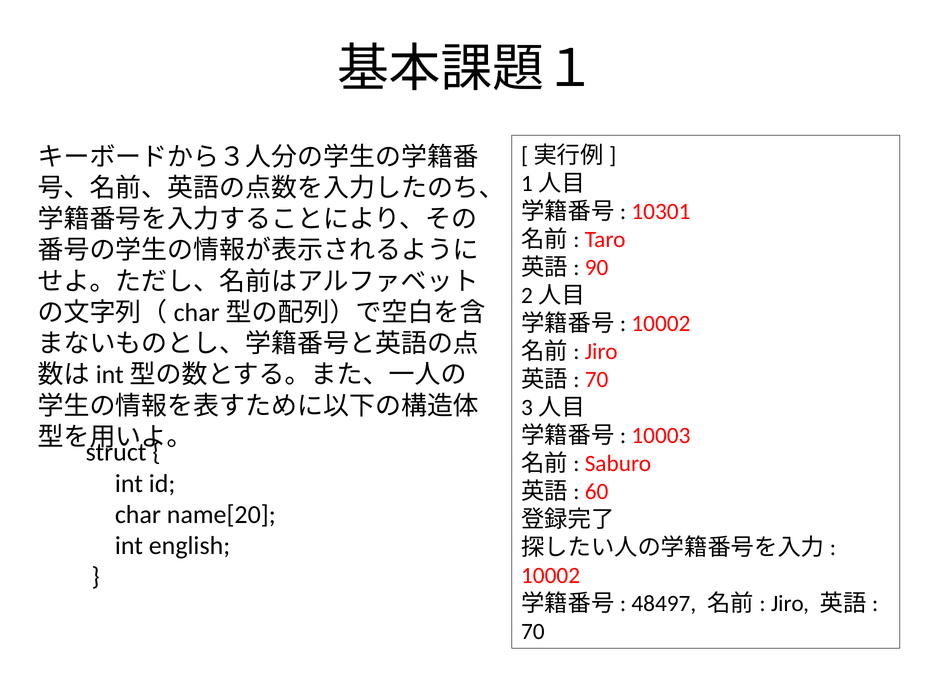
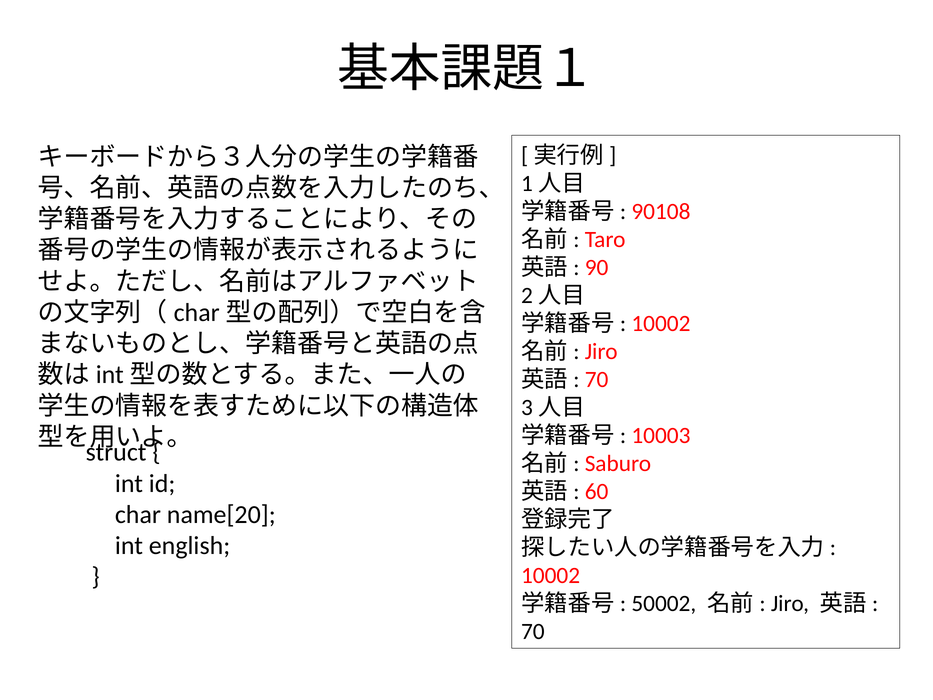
10301: 10301 -> 90108
48497: 48497 -> 50002
